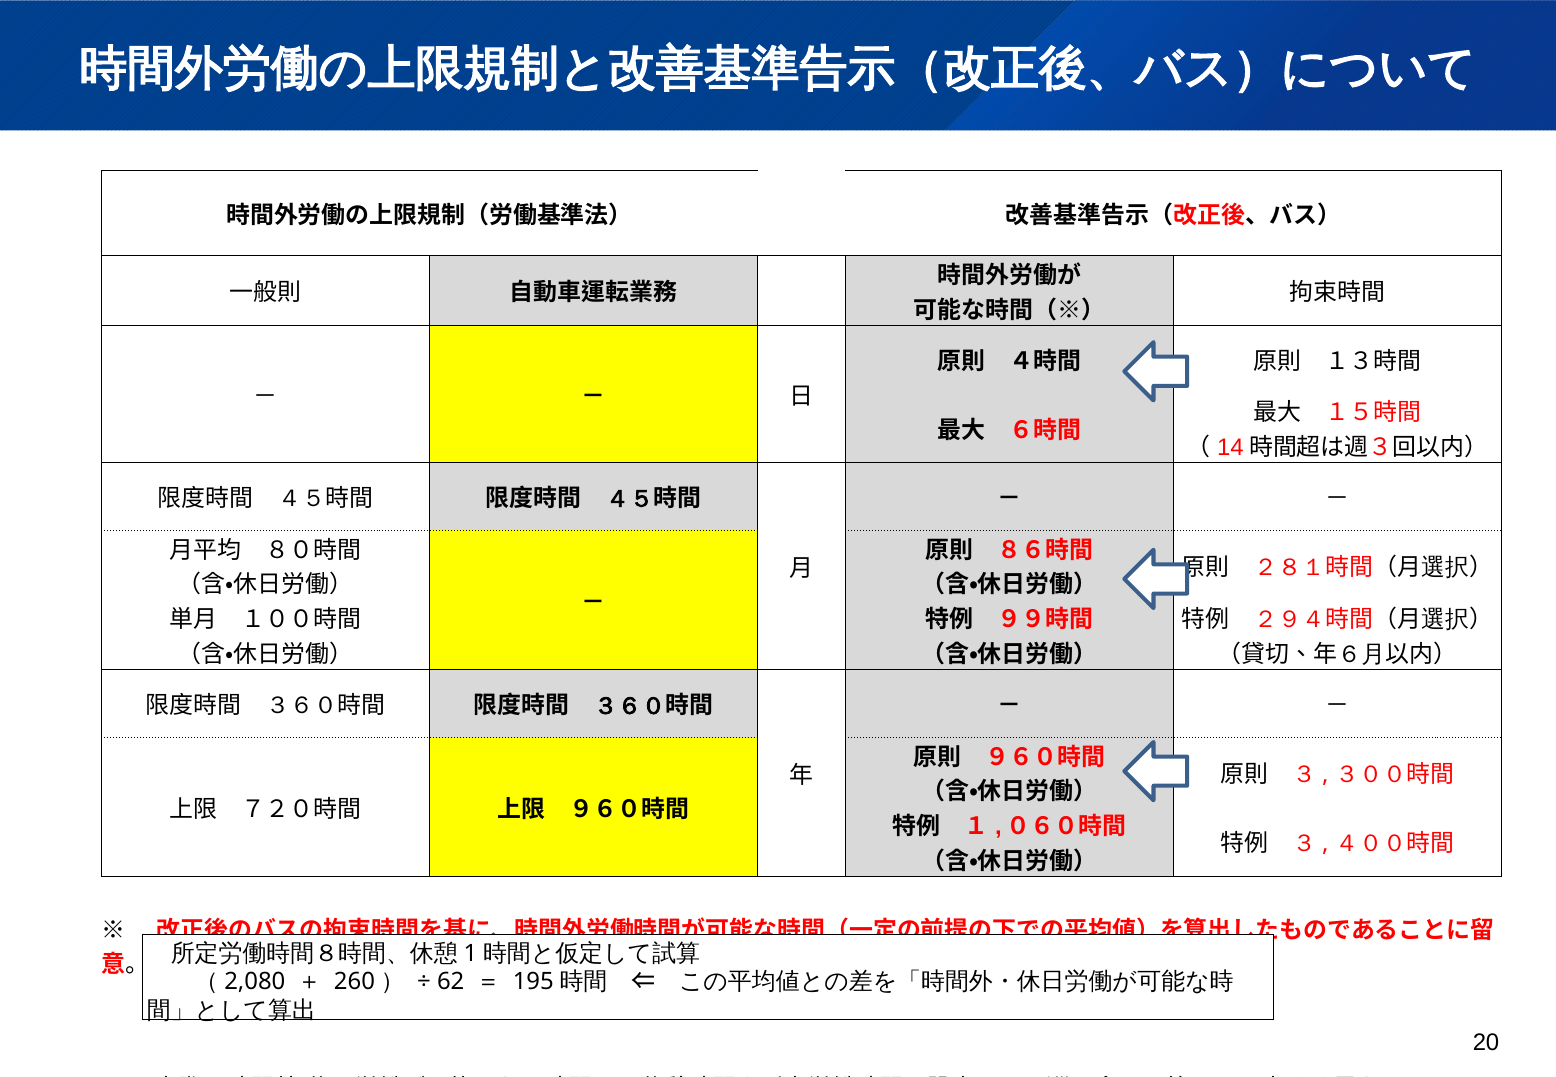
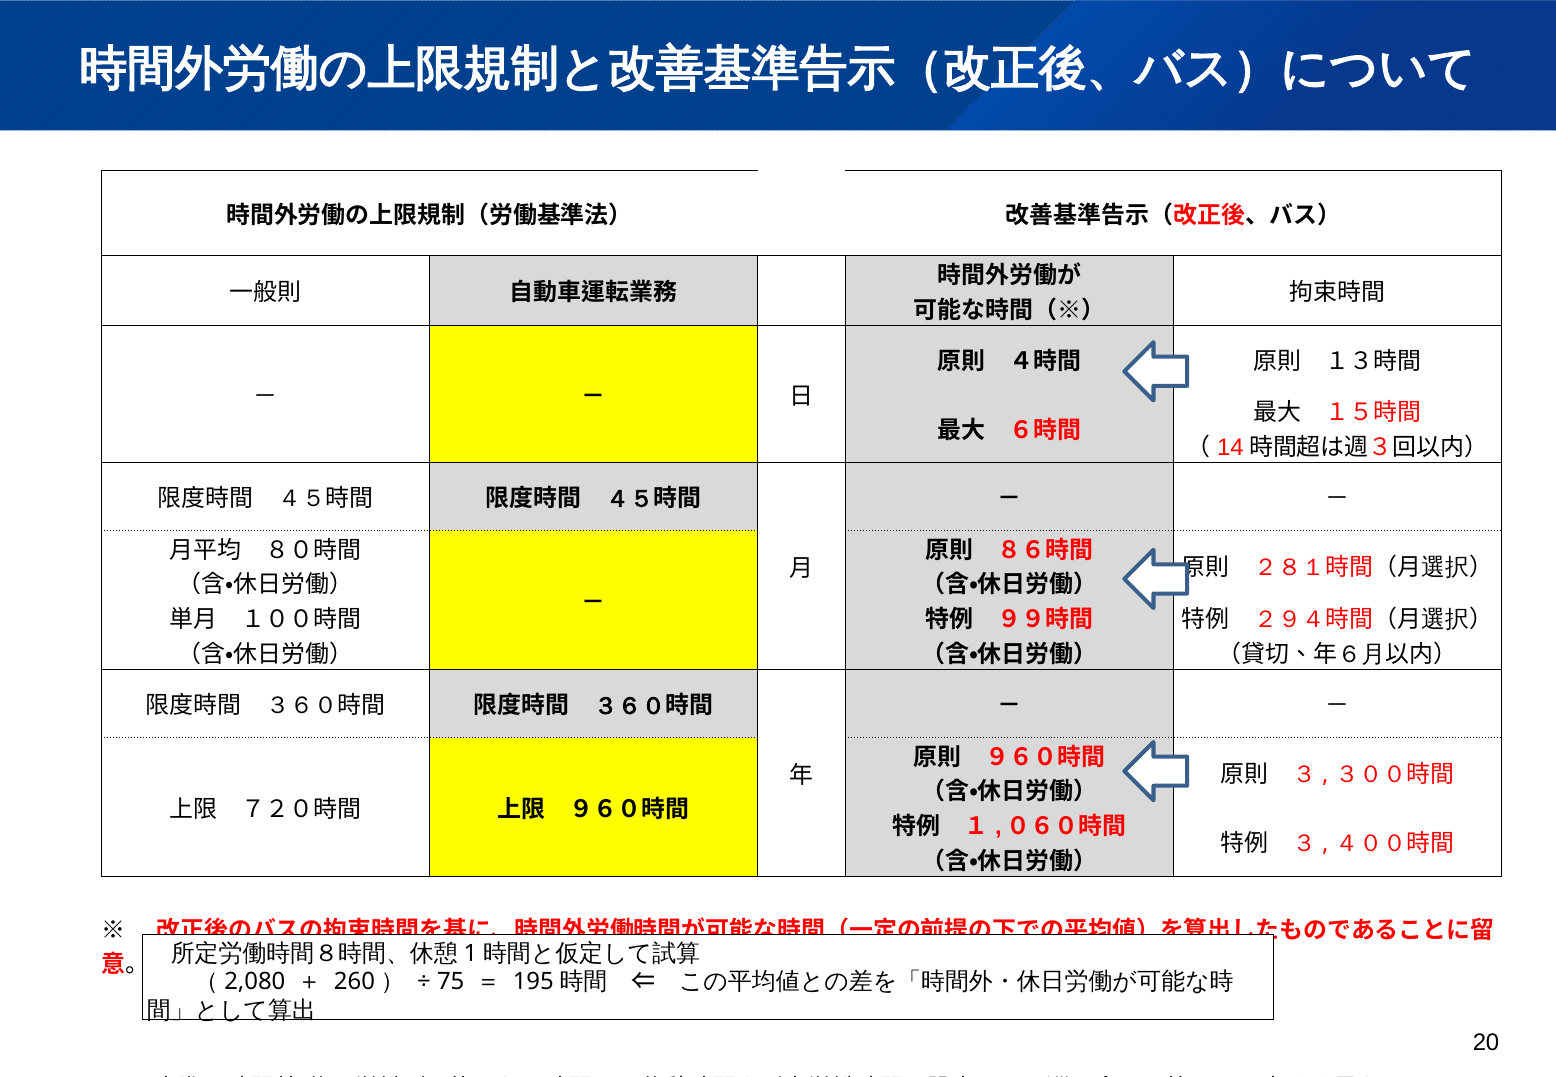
62: 62 -> 75
